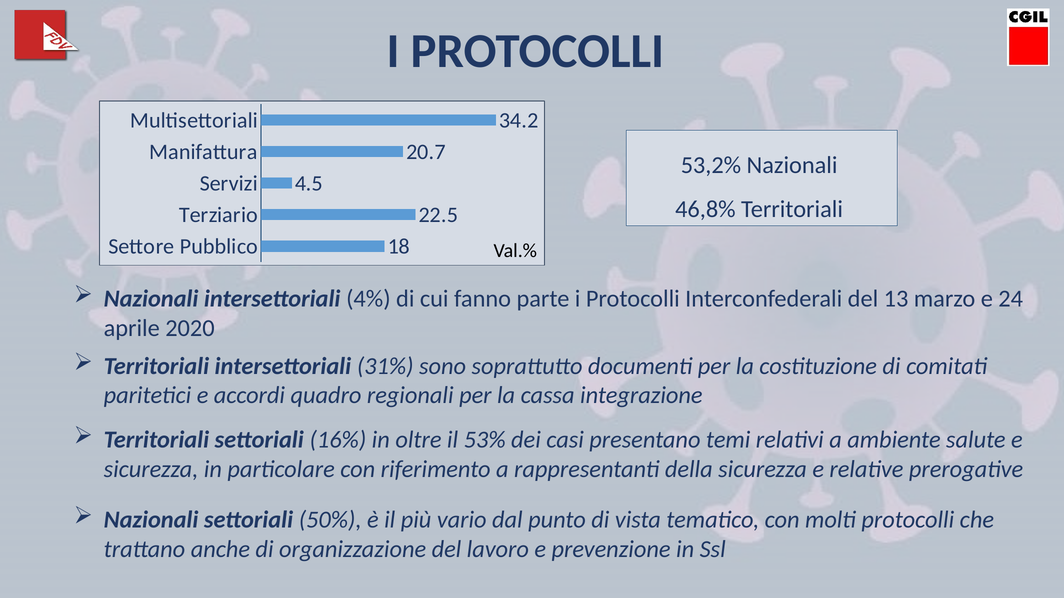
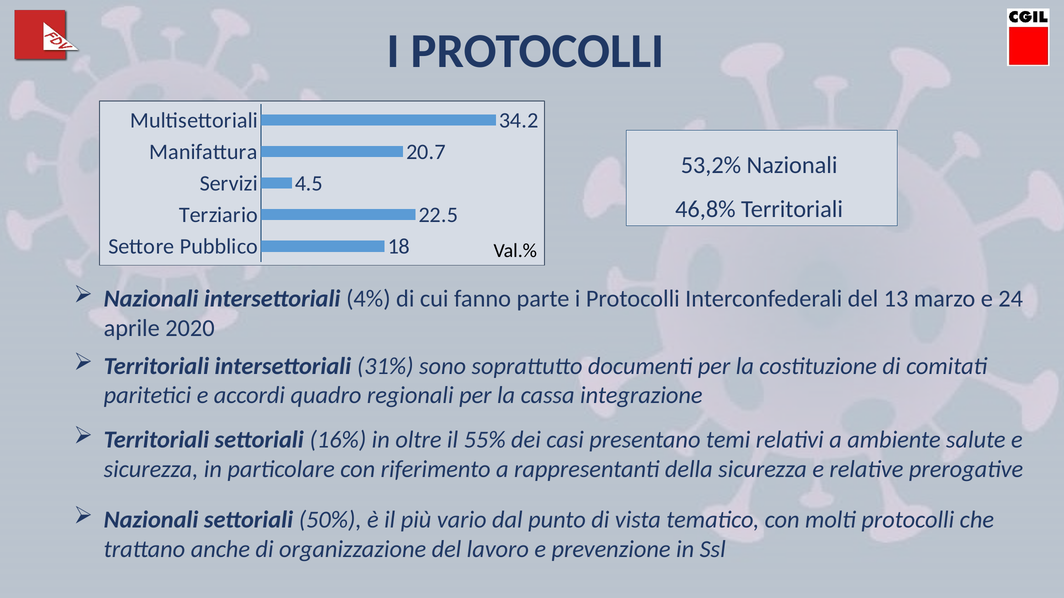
53%: 53% -> 55%
